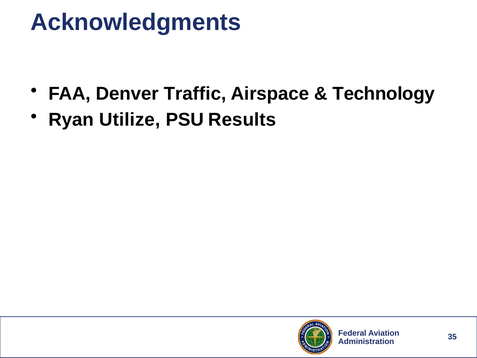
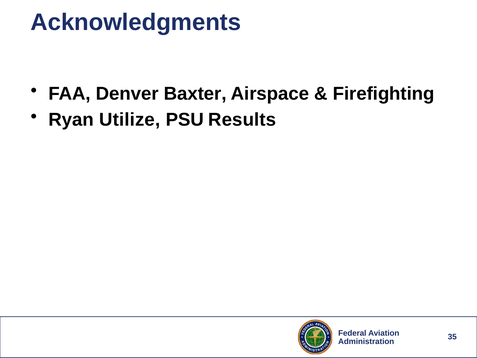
Traffic: Traffic -> Baxter
Technology: Technology -> Firefighting
